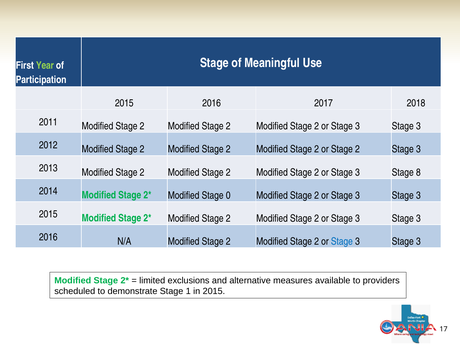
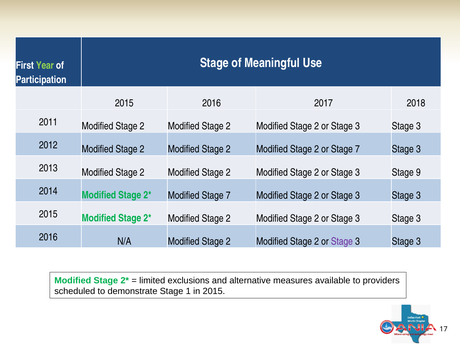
or Stage 2: 2 -> 7
8: 8 -> 9
Modified Stage 0: 0 -> 7
Stage at (342, 241) colour: blue -> purple
